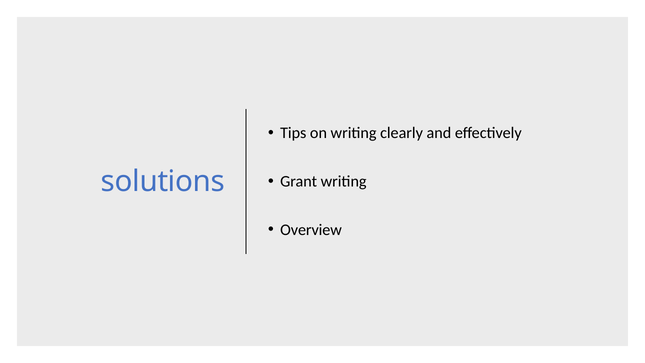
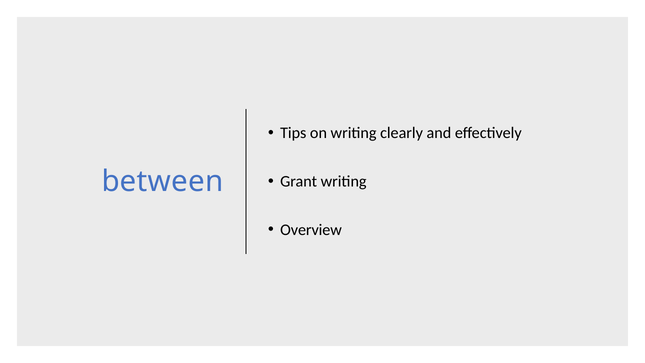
solutions: solutions -> between
